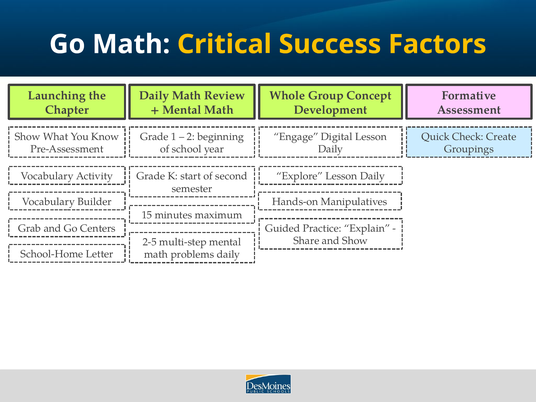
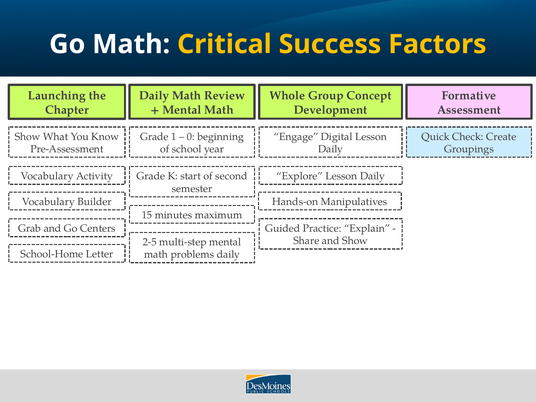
2: 2 -> 0
